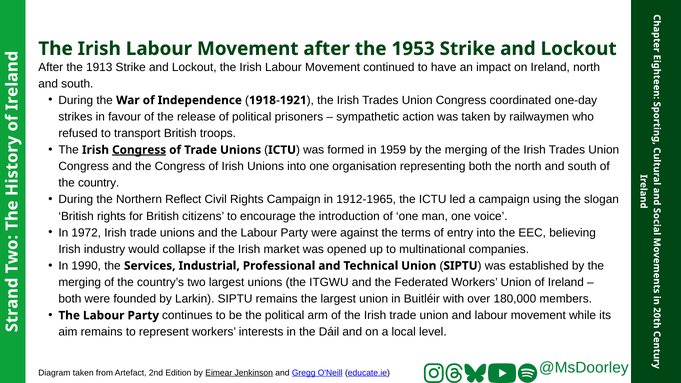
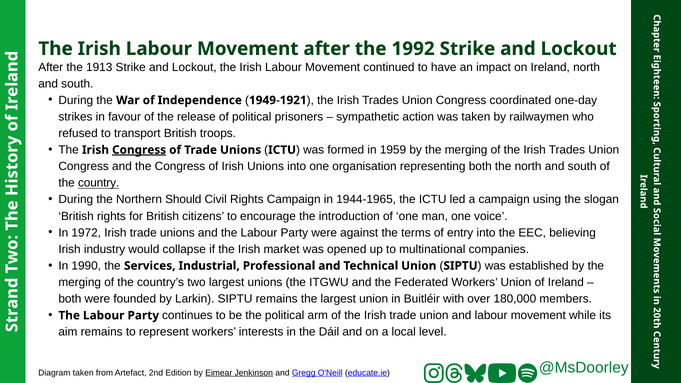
1953: 1953 -> 1992
1918-1921: 1918-1921 -> 1949-1921
country underline: none -> present
Reflect: Reflect -> Should
1912-1965: 1912-1965 -> 1944-1965
